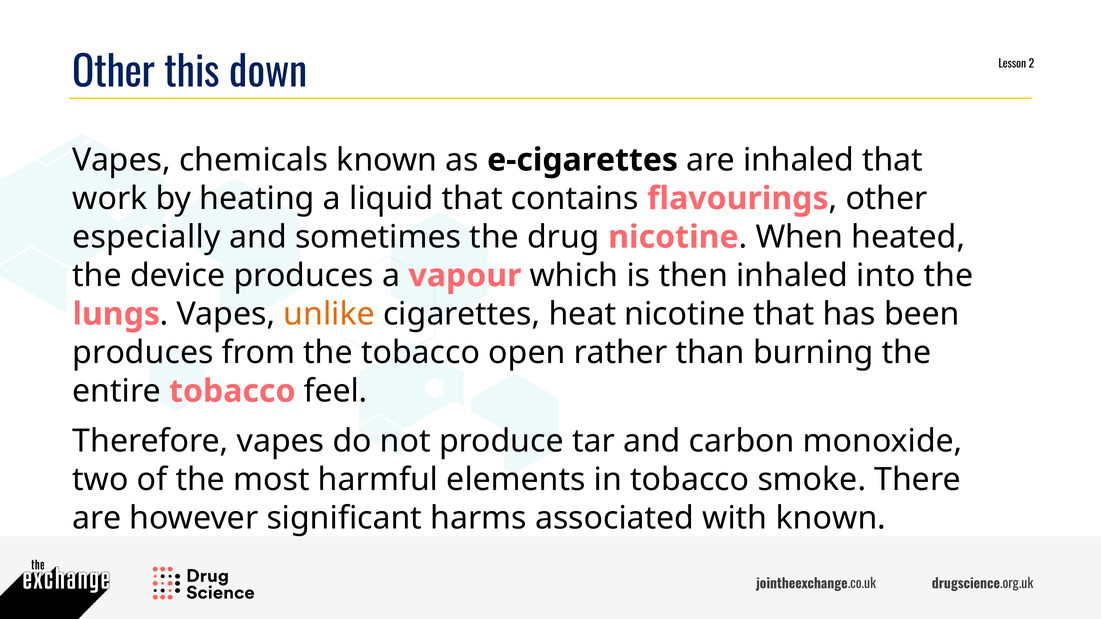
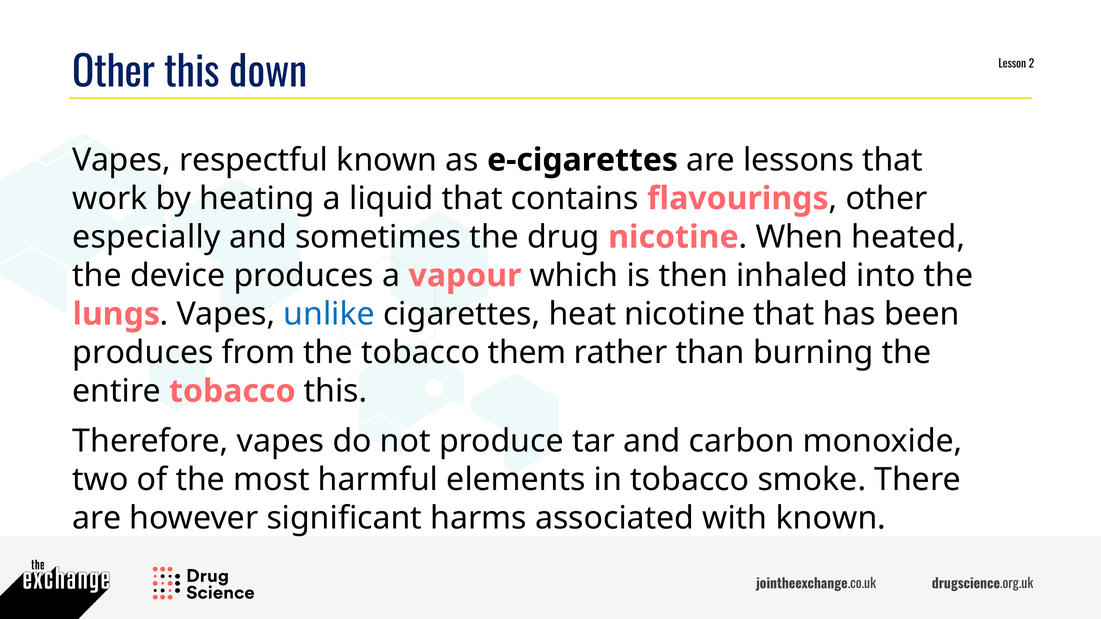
chemicals: chemicals -> respectful
are inhaled: inhaled -> lessons
unlike colour: orange -> blue
open: open -> them
tobacco feel: feel -> this
